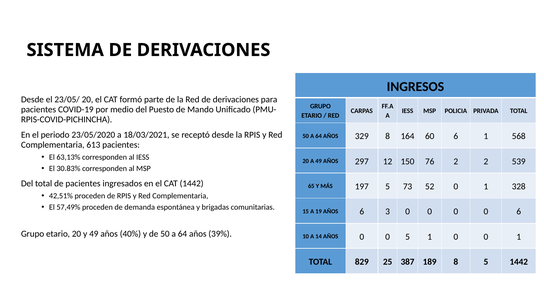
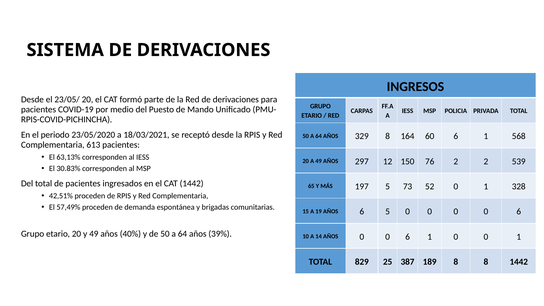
6 3: 3 -> 5
AÑOS 0 0 5: 5 -> 6
8 5: 5 -> 8
